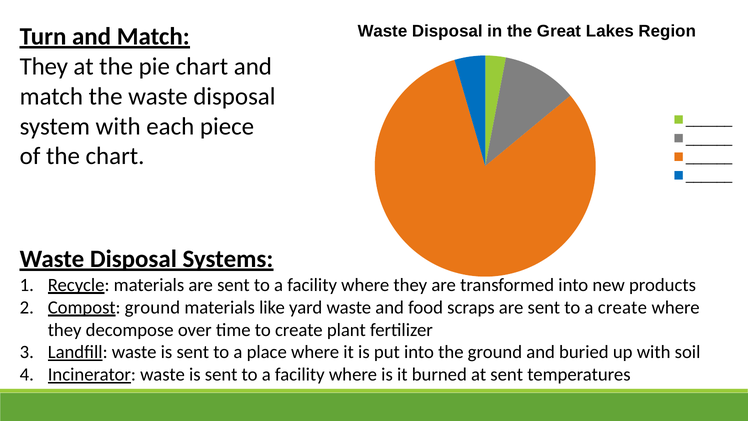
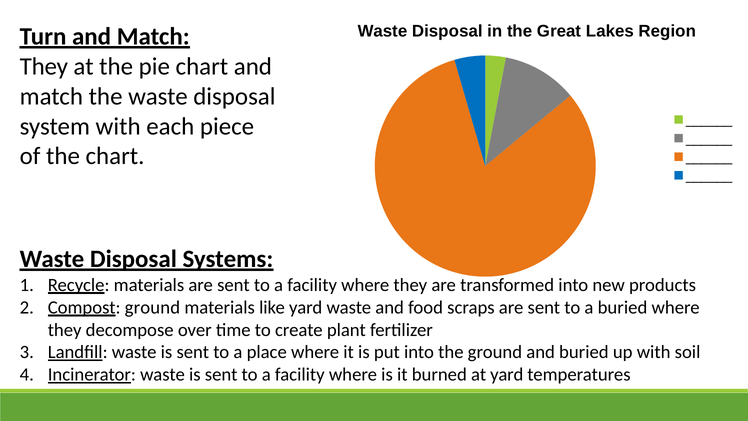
a create: create -> buried
at sent: sent -> yard
